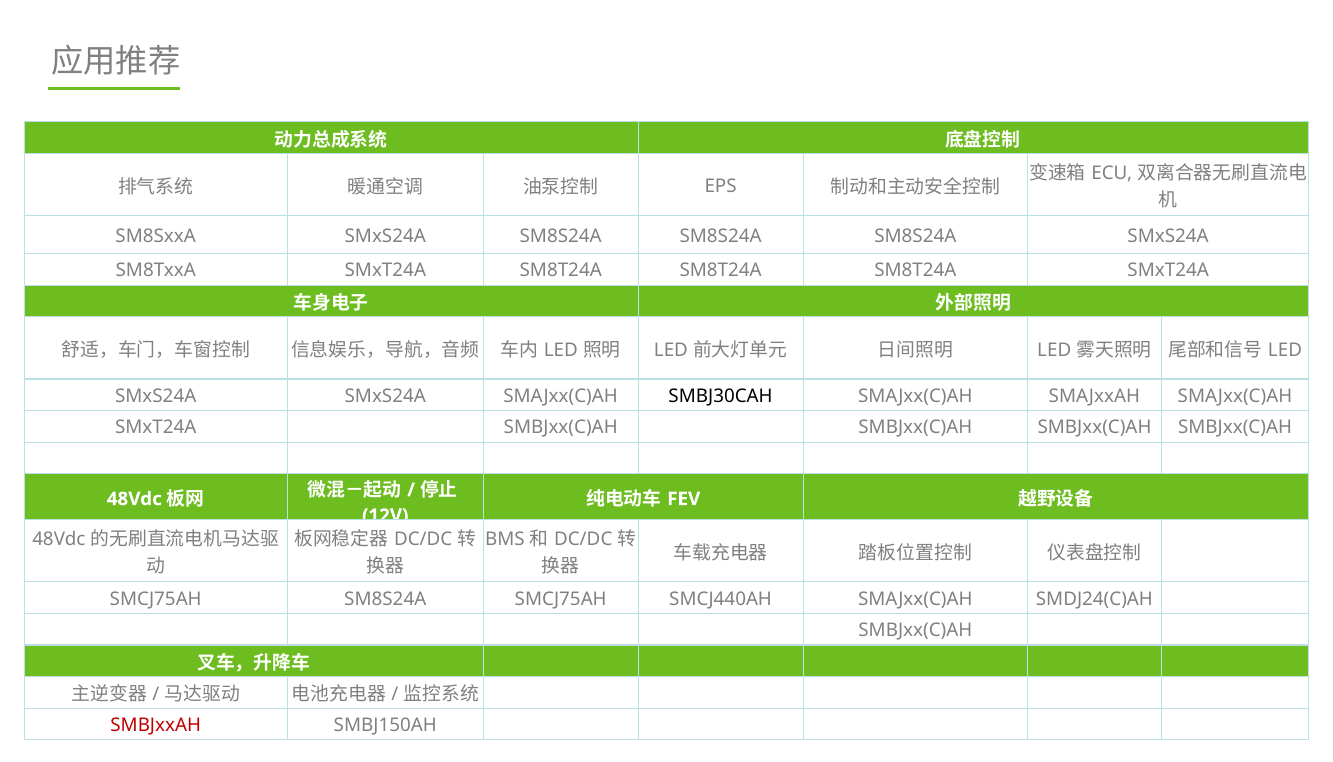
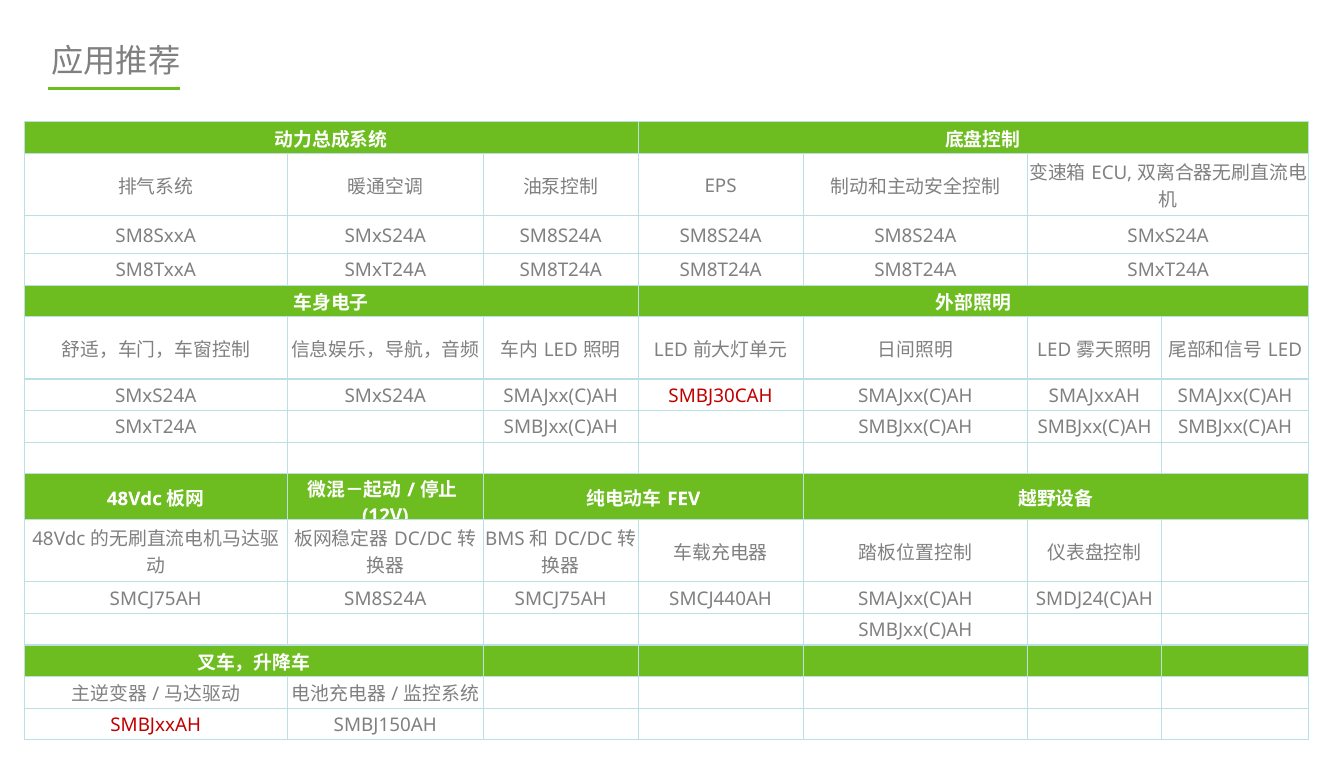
SMBJ30CAH colour: black -> red
